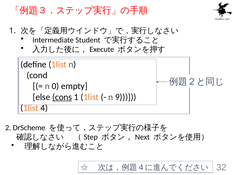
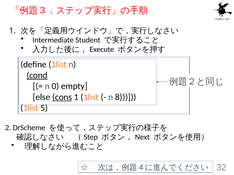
cond underline: none -> present
9: 9 -> 8
4: 4 -> 5
